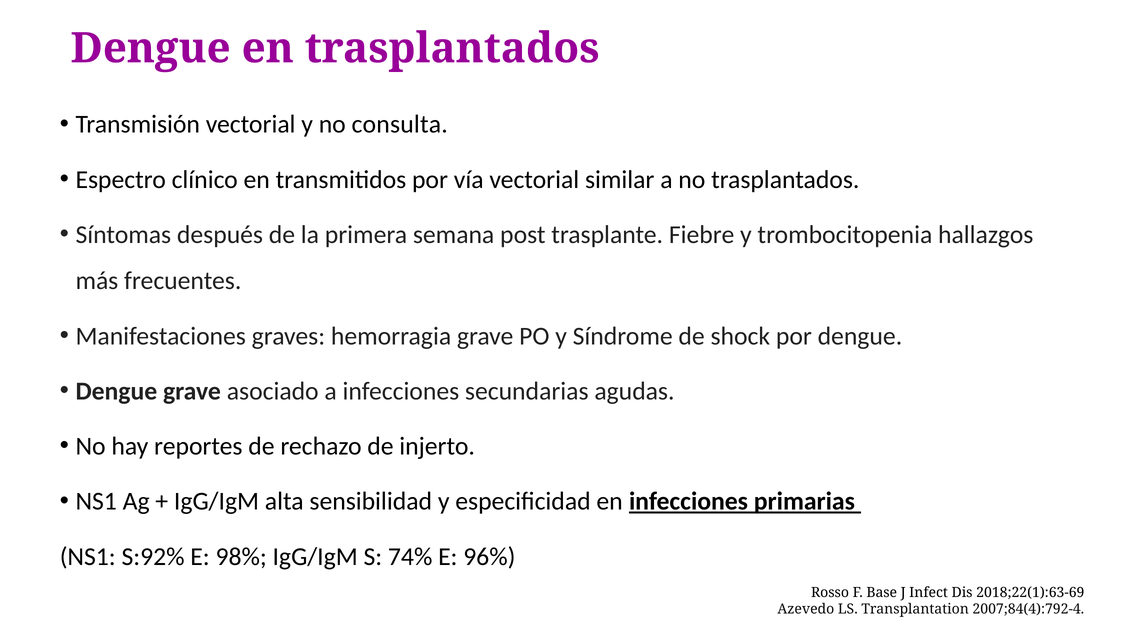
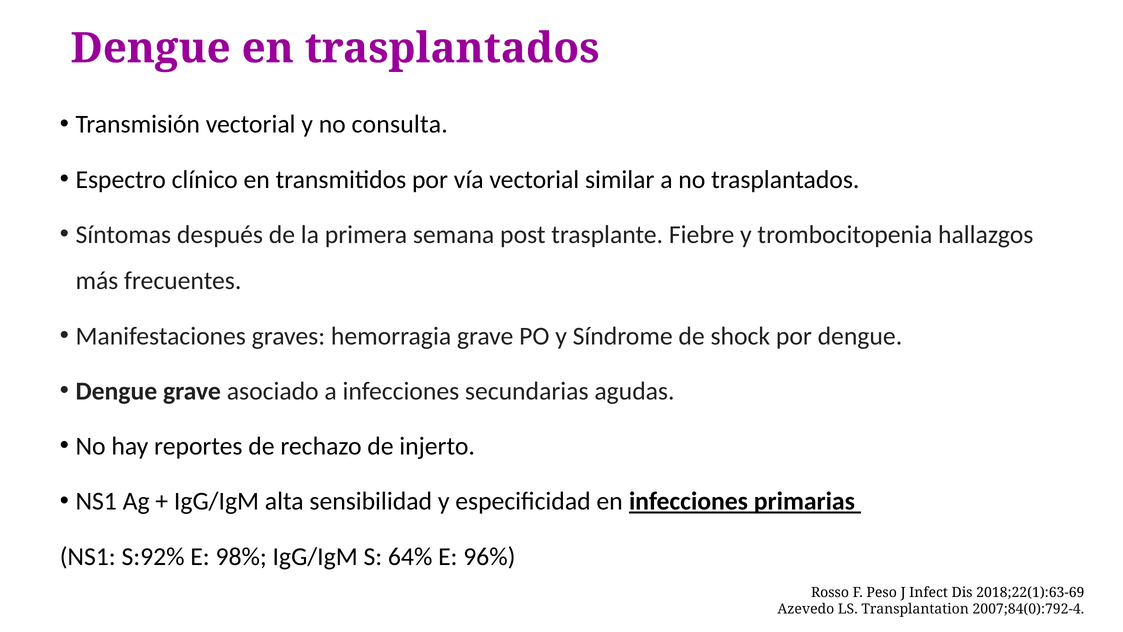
74%: 74% -> 64%
Base: Base -> Peso
2007;84(4):792-4: 2007;84(4):792-4 -> 2007;84(0):792-4
